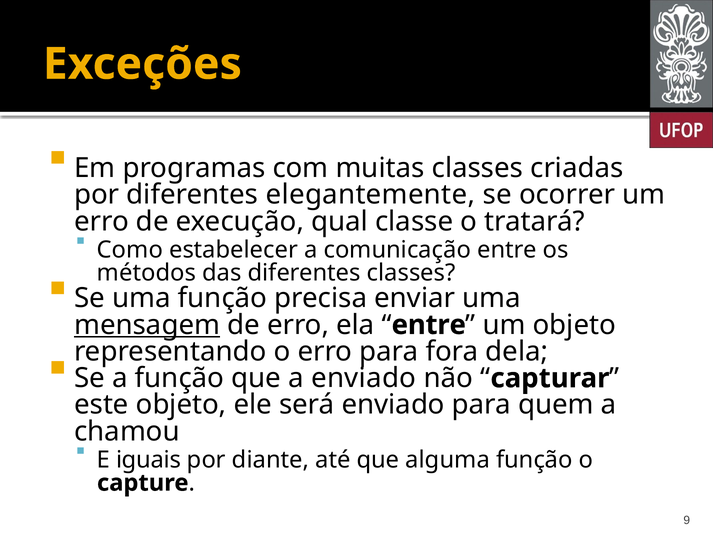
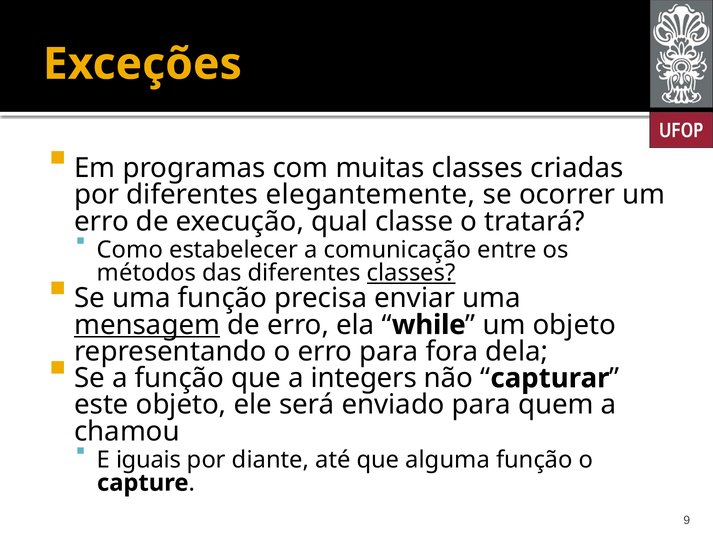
classes at (411, 273) underline: none -> present
entre at (429, 325): entre -> while
a enviado: enviado -> integers
